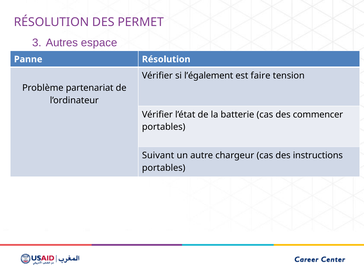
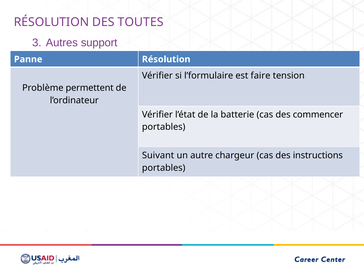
PERMET: PERMET -> TOUTES
espace: espace -> support
l’également: l’également -> l’formulaire
partenariat: partenariat -> permettent
